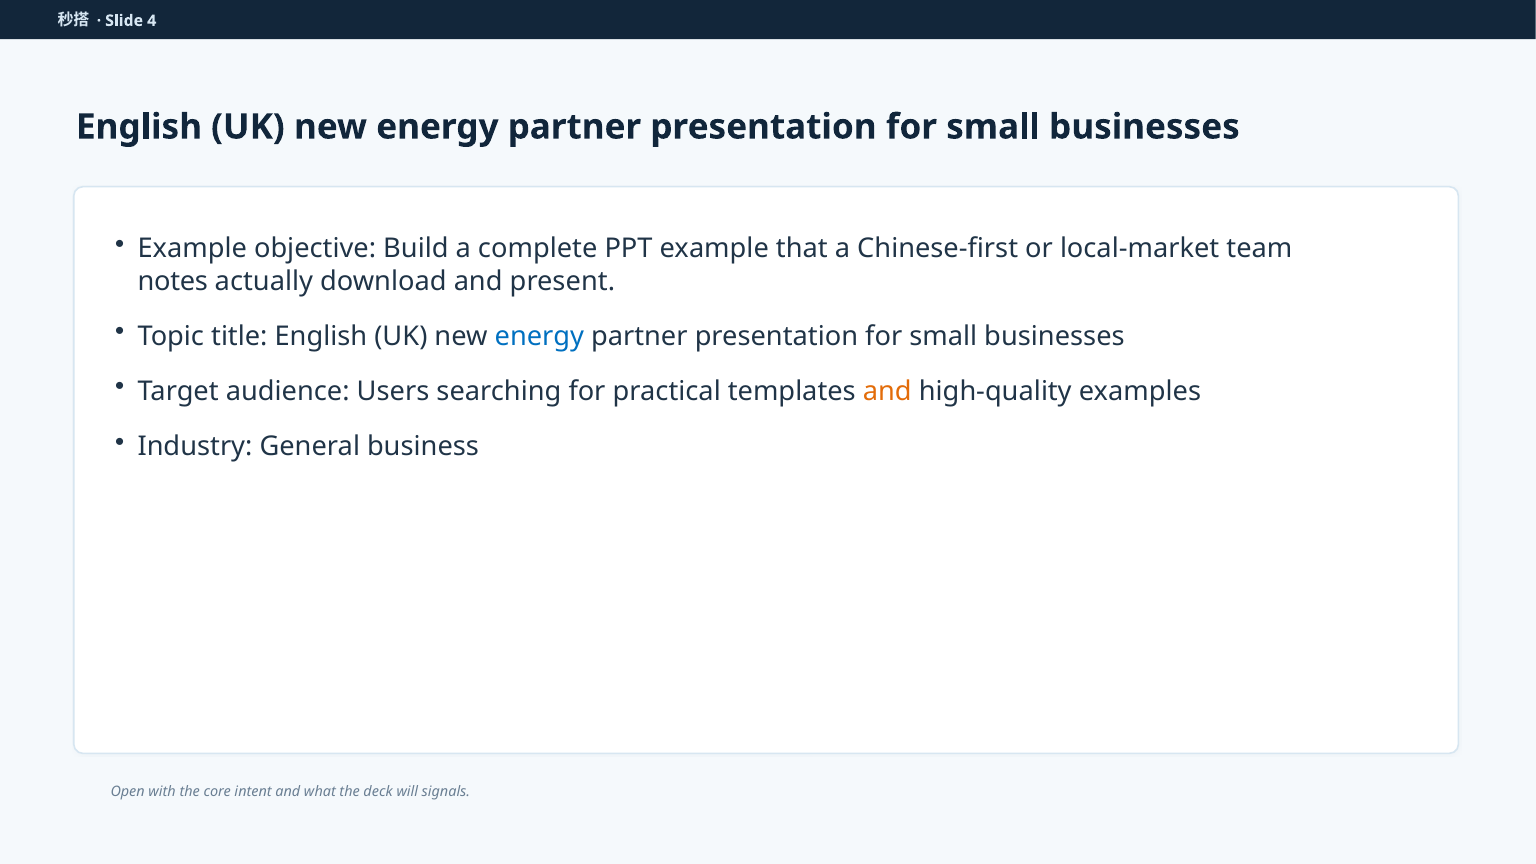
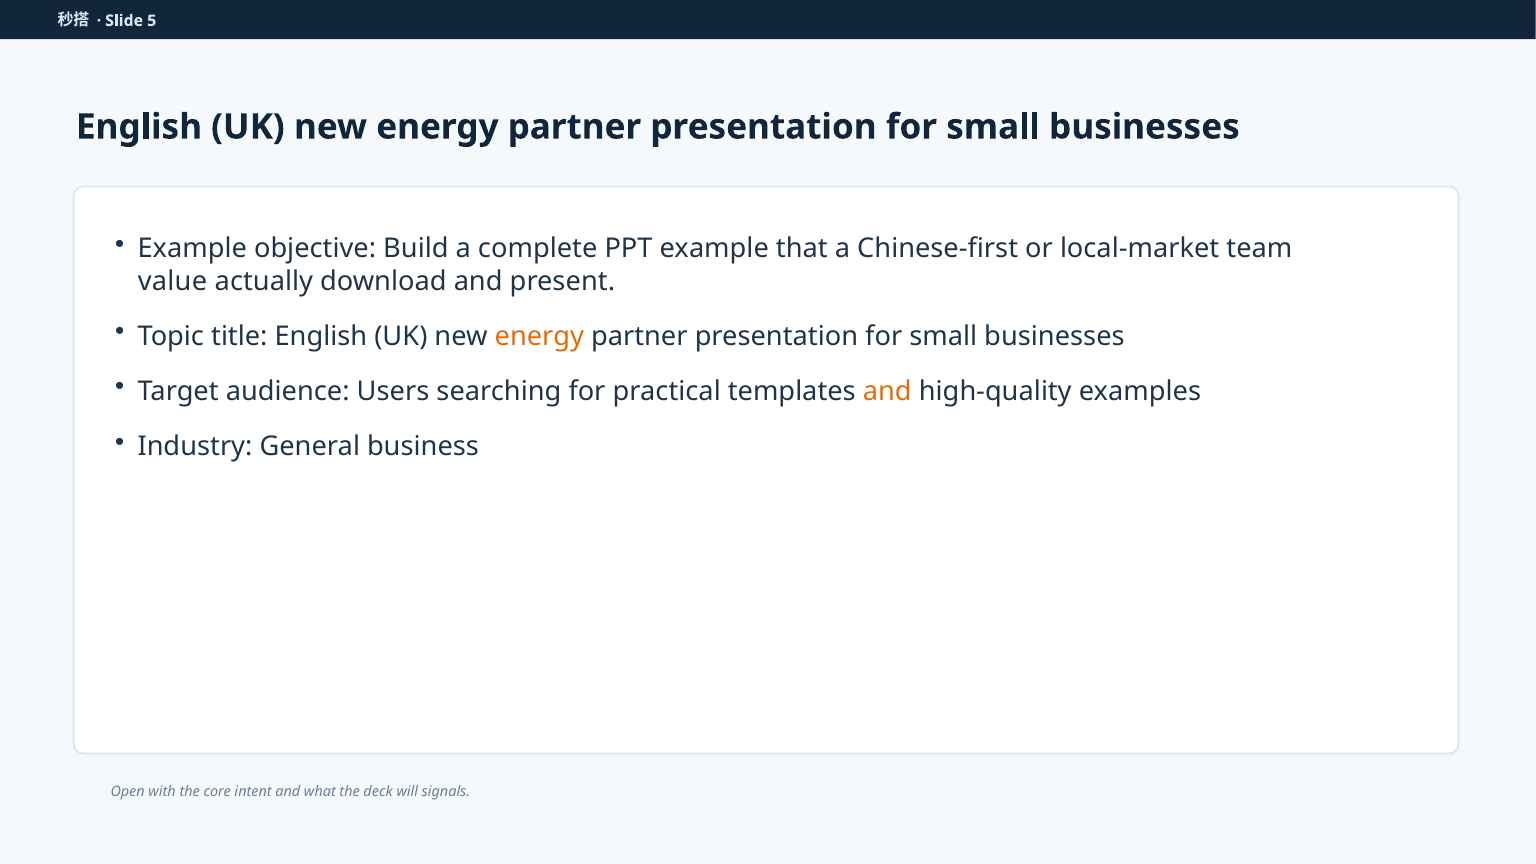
4: 4 -> 5
notes: notes -> value
energy at (539, 336) colour: blue -> orange
